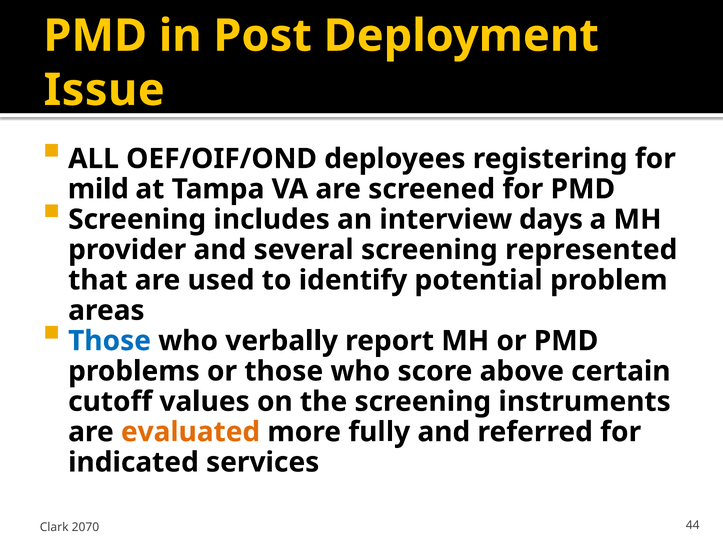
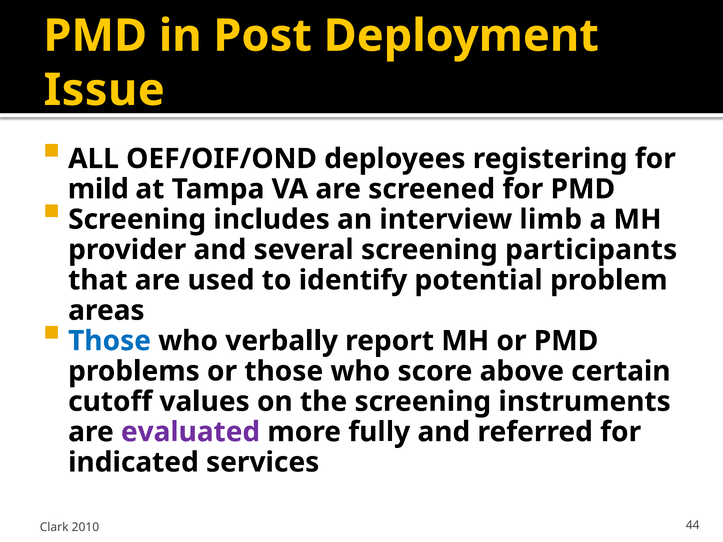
days: days -> limb
represented: represented -> participants
evaluated colour: orange -> purple
2070: 2070 -> 2010
